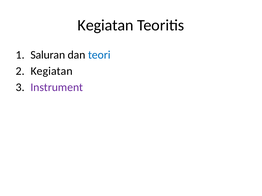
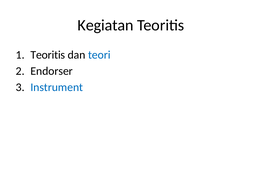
Saluran at (48, 55): Saluran -> Teoritis
Kegiatan at (52, 71): Kegiatan -> Endorser
Instrument colour: purple -> blue
